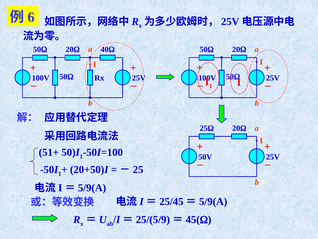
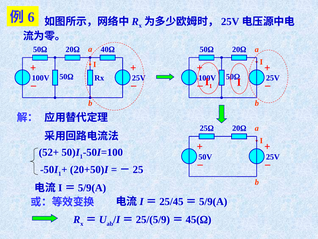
51+: 51+ -> 52+
